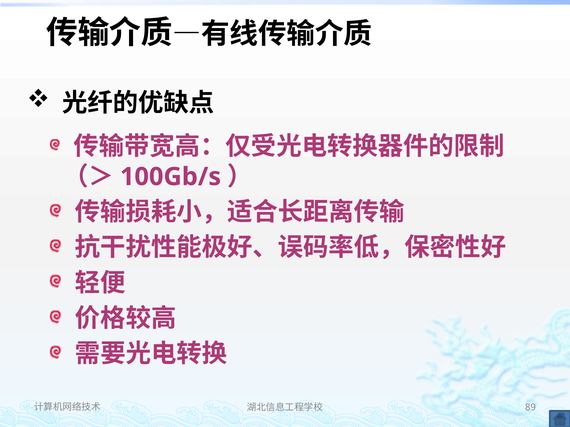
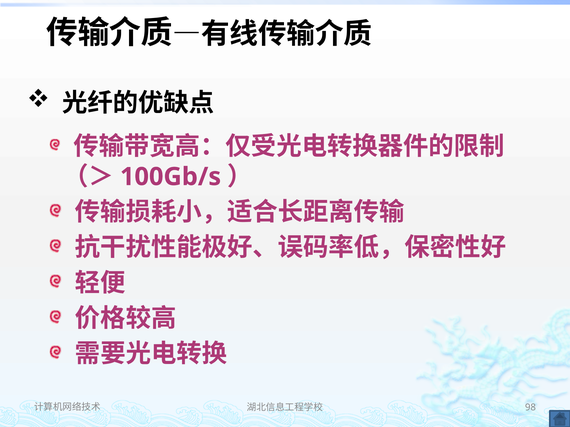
89: 89 -> 98
